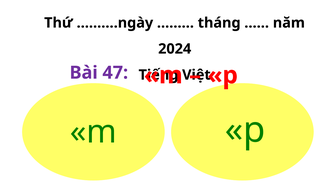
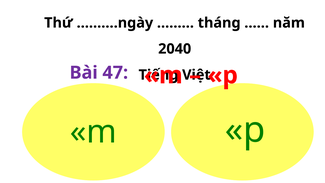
2024: 2024 -> 2040
